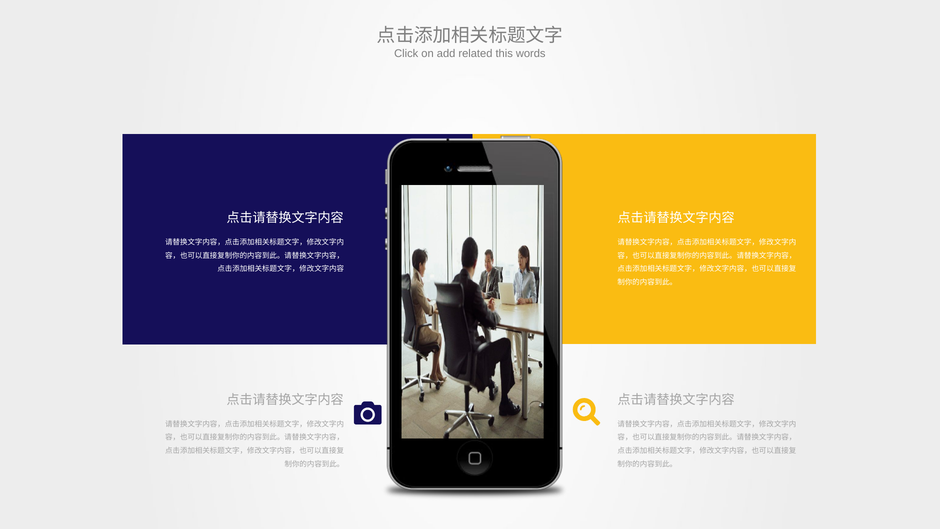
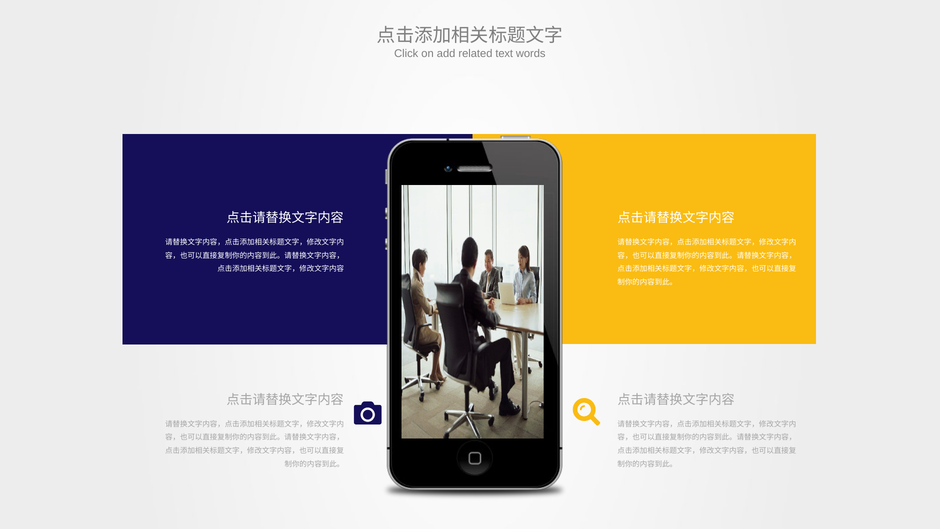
this: this -> text
